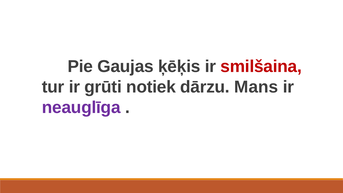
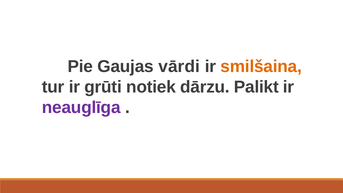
ķēķis: ķēķis -> vārdi
smilšaina colour: red -> orange
Mans: Mans -> Palikt
